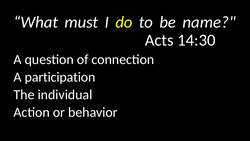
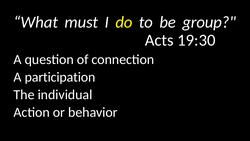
name: name -> group
14:30: 14:30 -> 19:30
